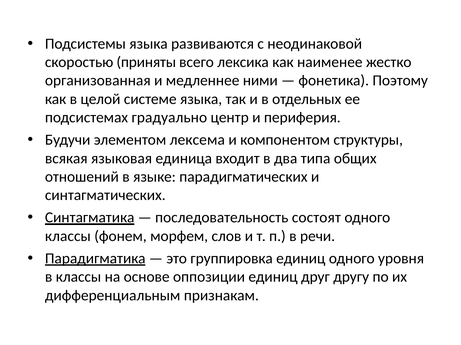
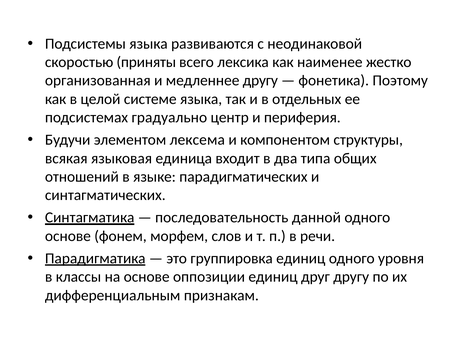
медленнее ними: ними -> другу
состоят: состоят -> данной
классы at (68, 236): классы -> основе
